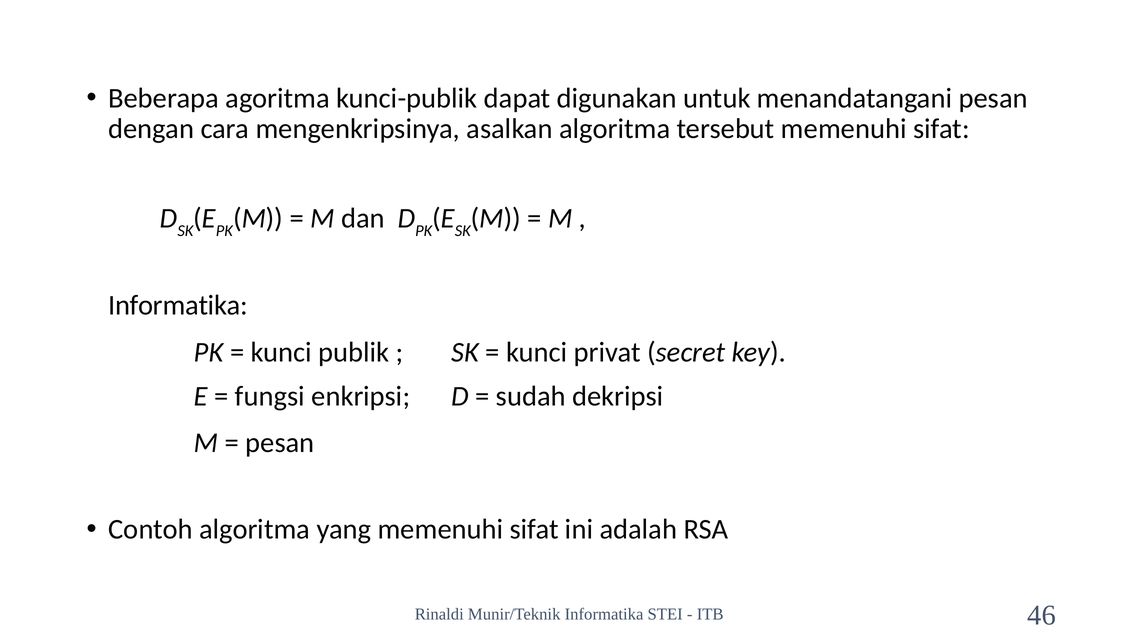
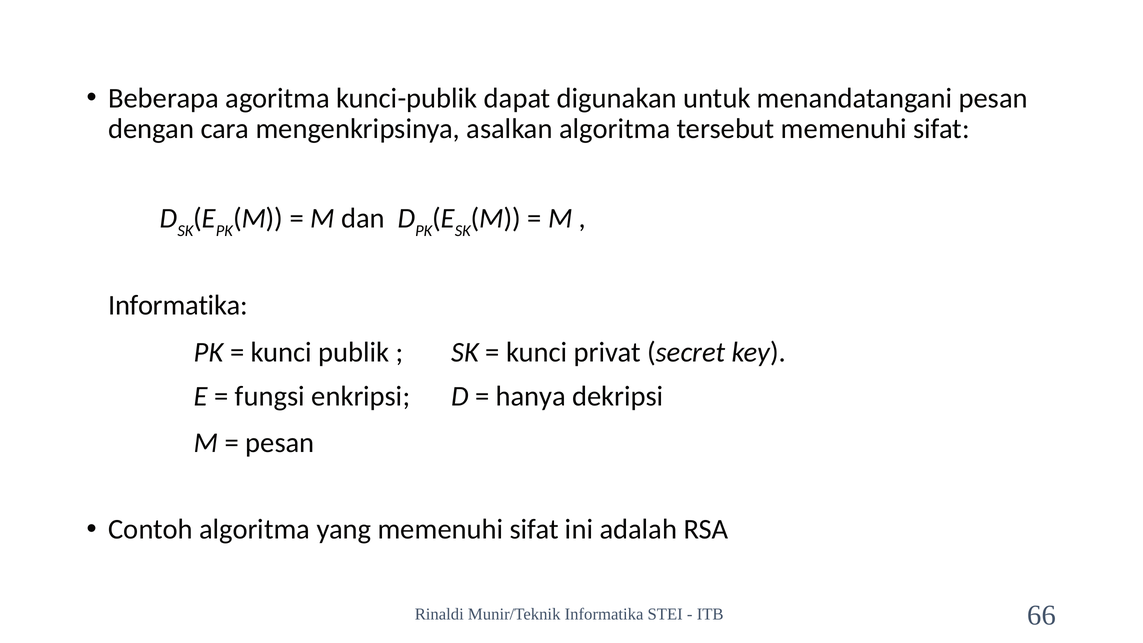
sudah: sudah -> hanya
46: 46 -> 66
